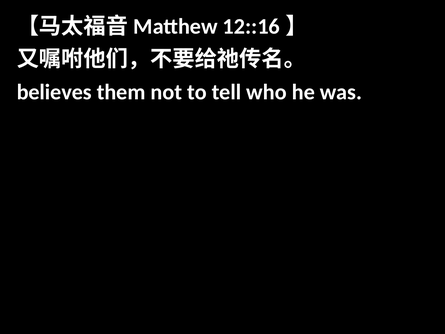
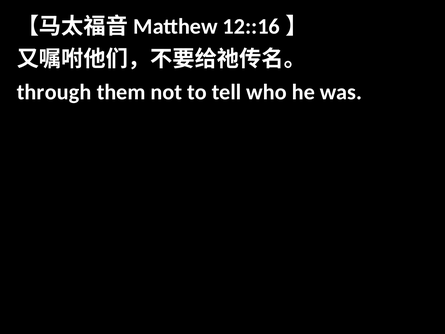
believes: believes -> through
